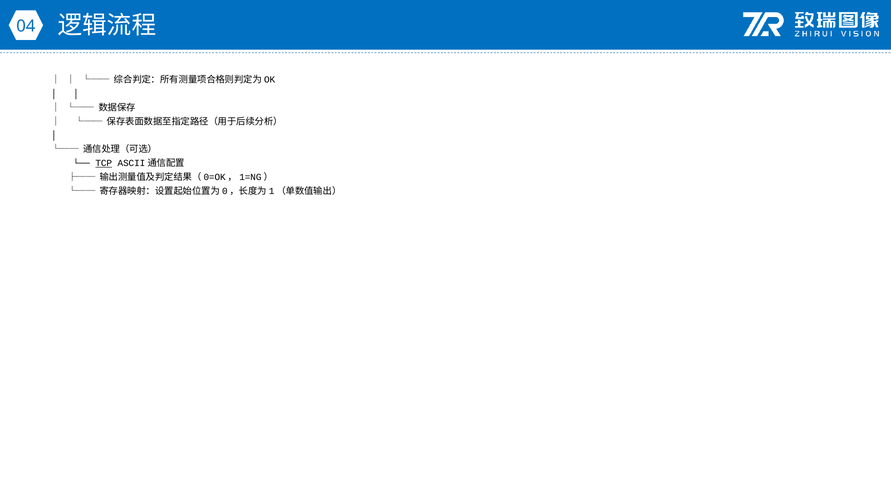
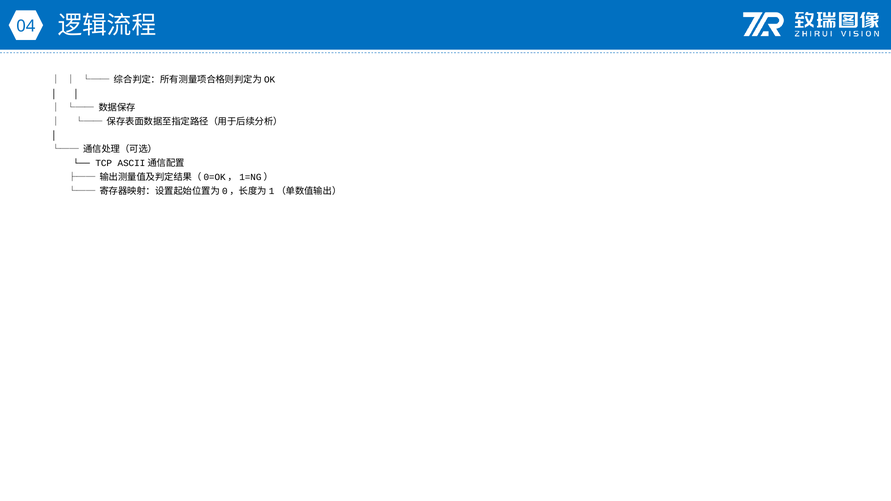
TCP underline: present -> none
